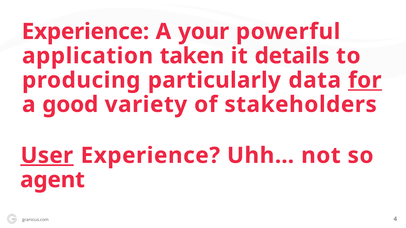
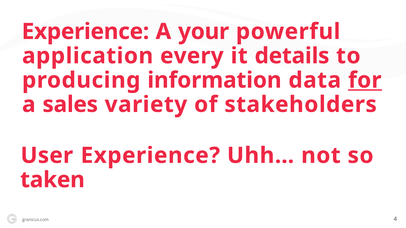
taken: taken -> every
particularly: particularly -> information
good: good -> sales
User underline: present -> none
agent: agent -> taken
